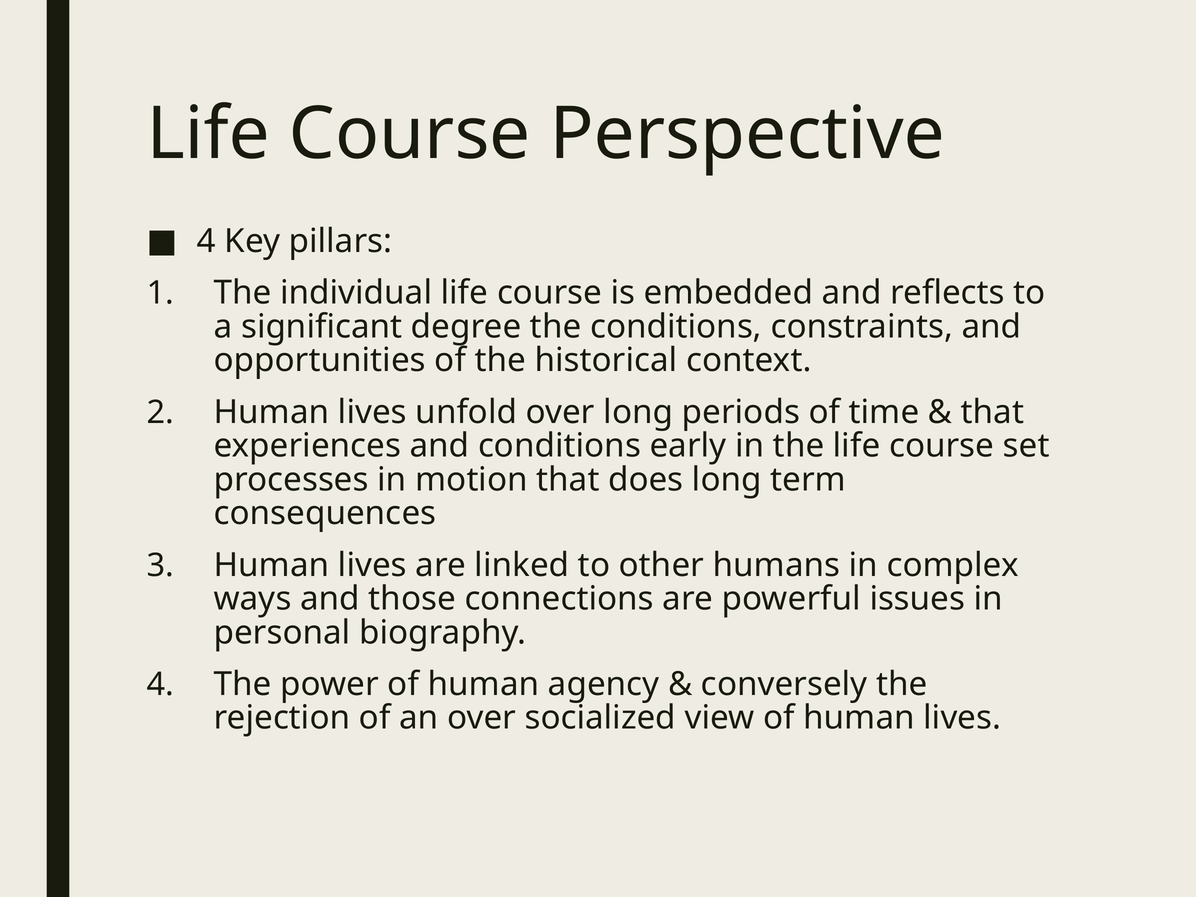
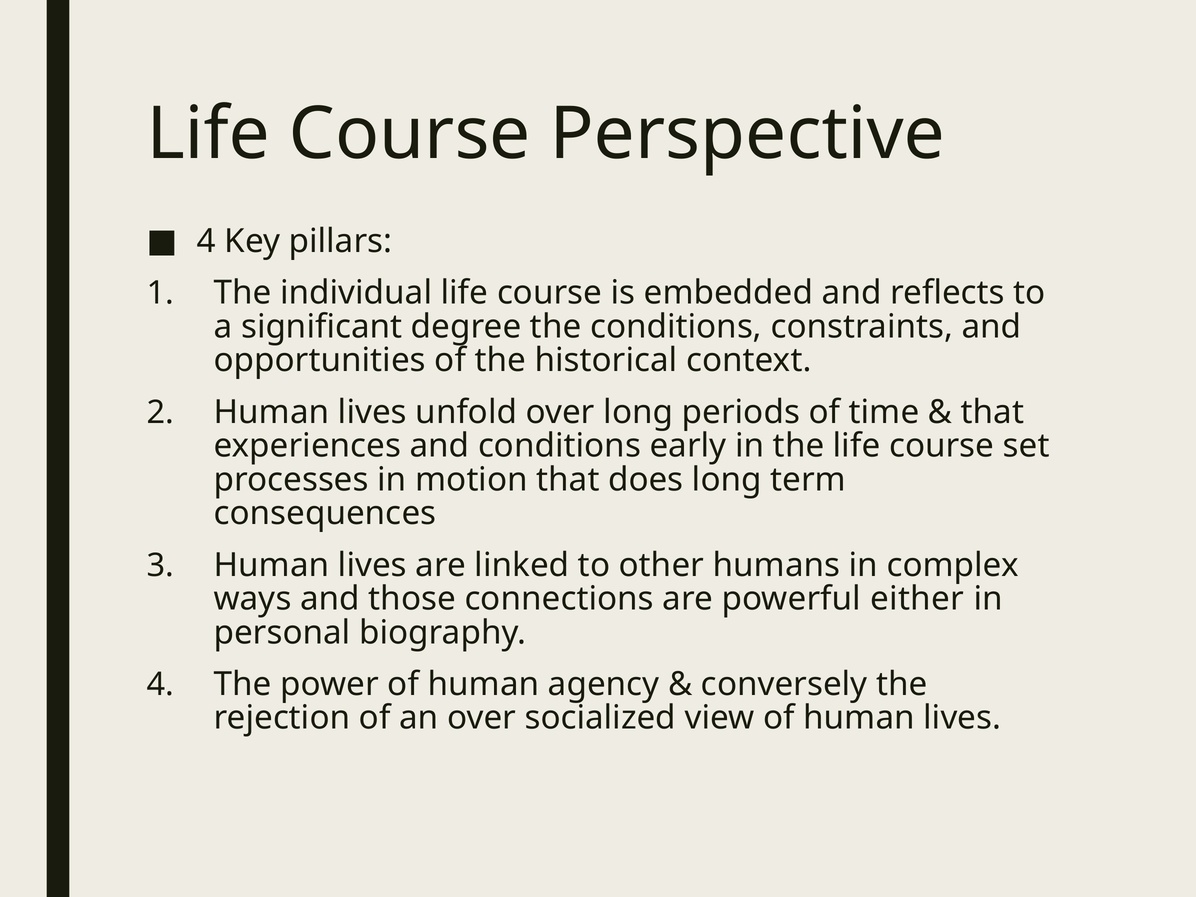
issues: issues -> either
